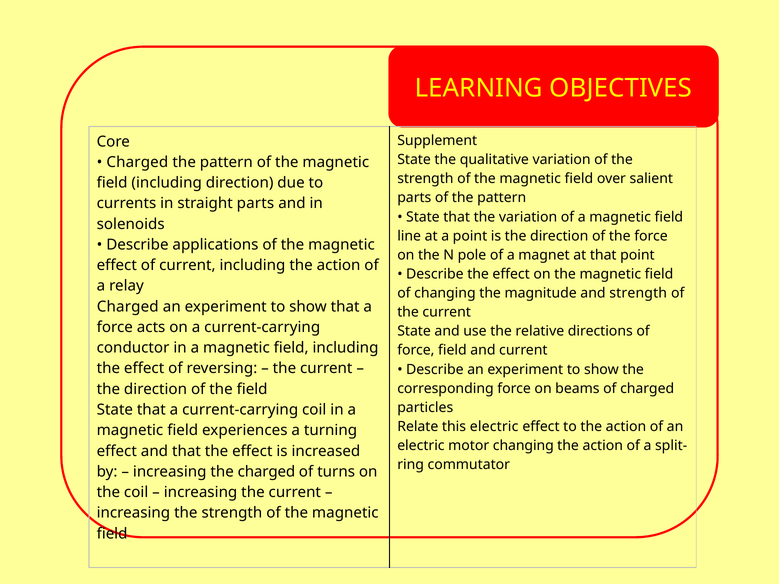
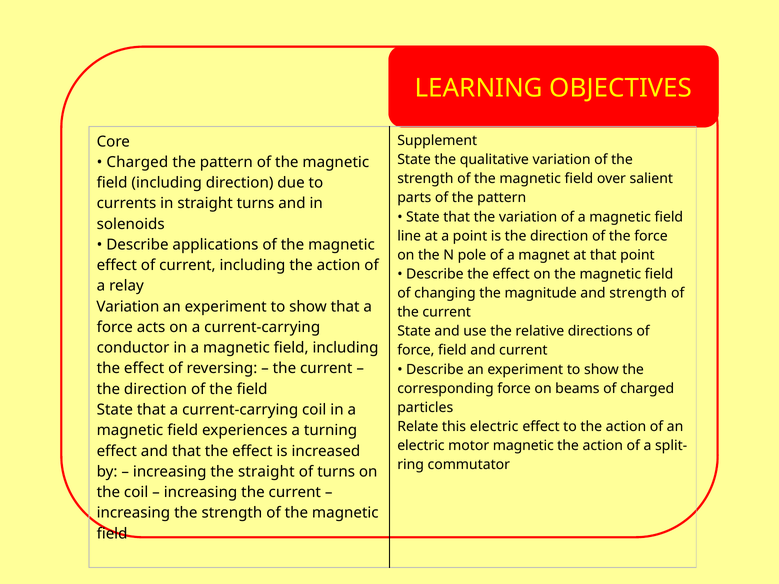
straight parts: parts -> turns
Charged at (128, 307): Charged -> Variation
motor changing: changing -> magnetic
the charged: charged -> straight
